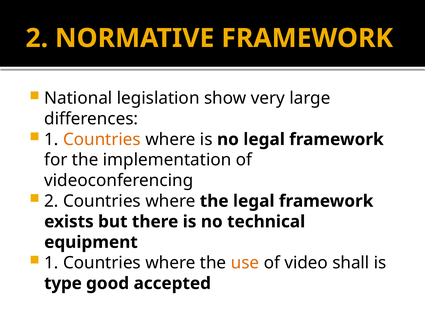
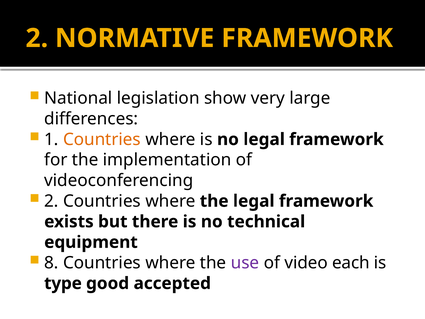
1 at (51, 263): 1 -> 8
use colour: orange -> purple
shall: shall -> each
